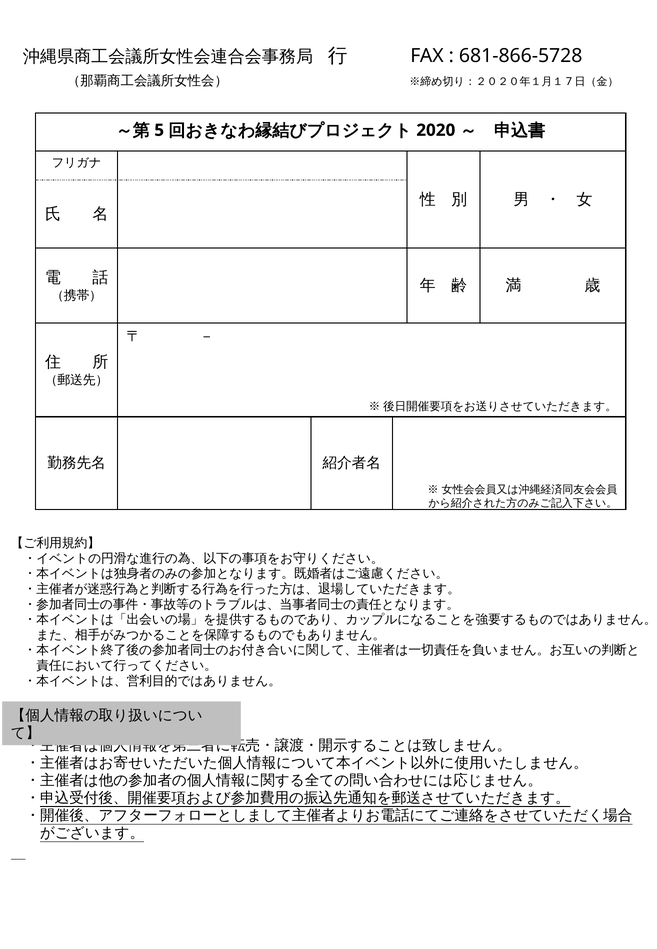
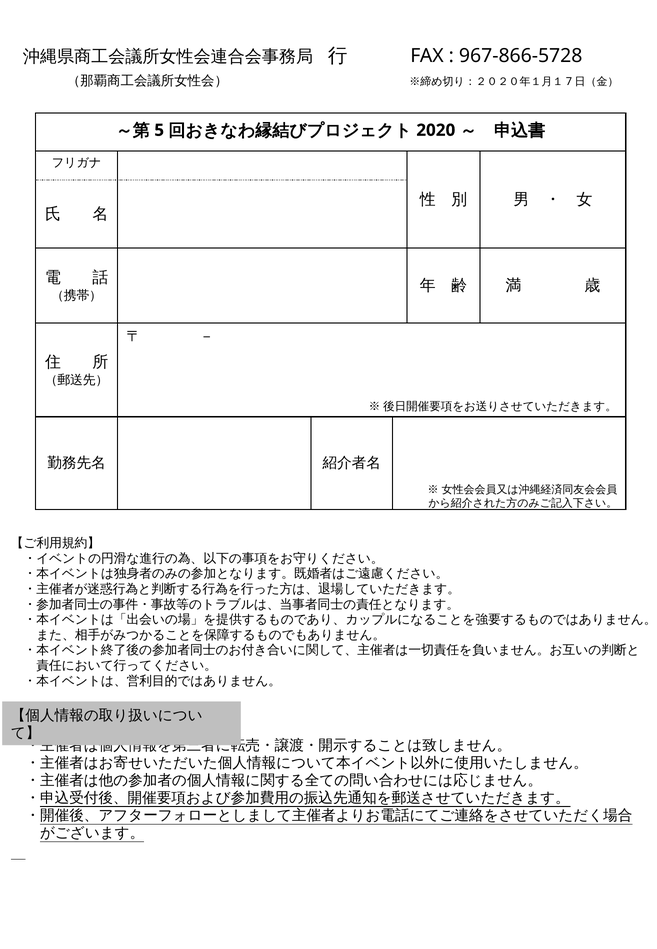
681-866-5728: 681-866-5728 -> 967-866-5728
